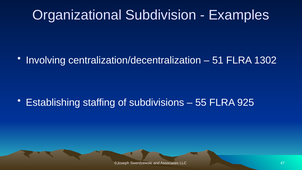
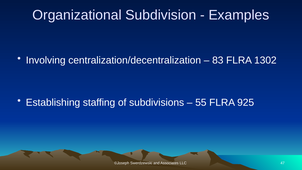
51: 51 -> 83
